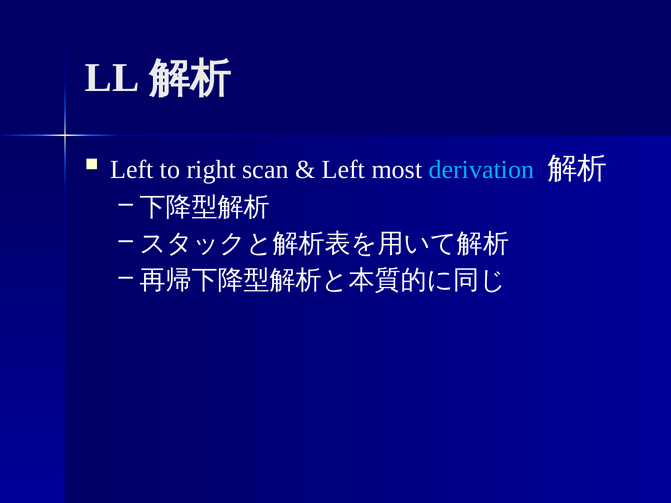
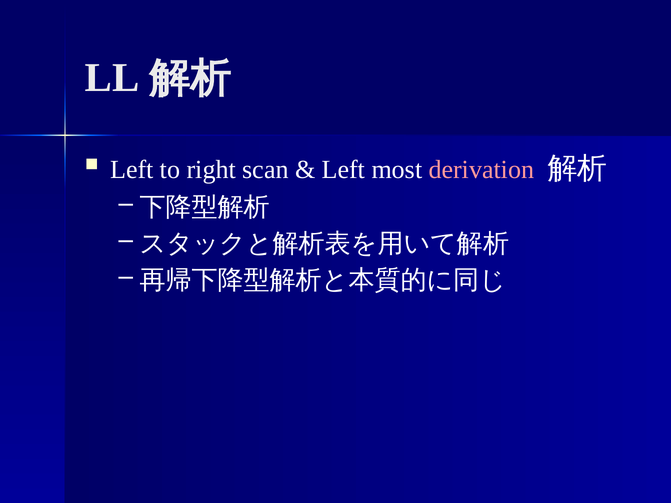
derivation colour: light blue -> pink
